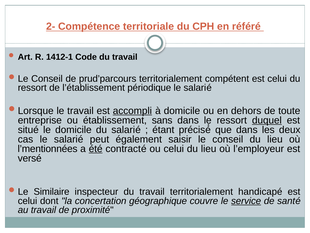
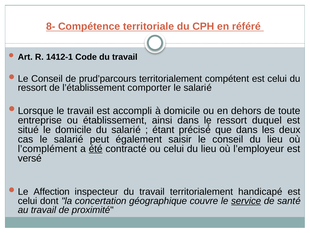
2-: 2- -> 8-
périodique: périodique -> comporter
accompli underline: present -> none
sans: sans -> ainsi
duquel underline: present -> none
l’mentionnées: l’mentionnées -> l’complément
Similaire: Similaire -> Affection
